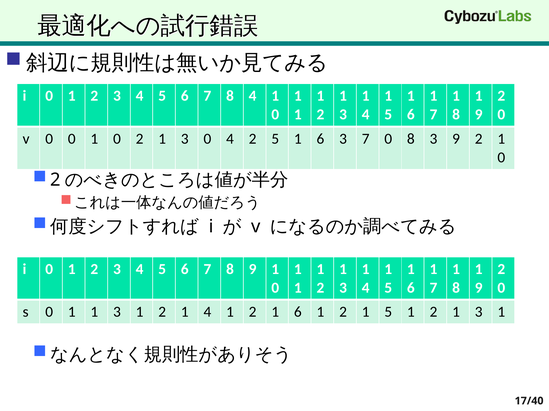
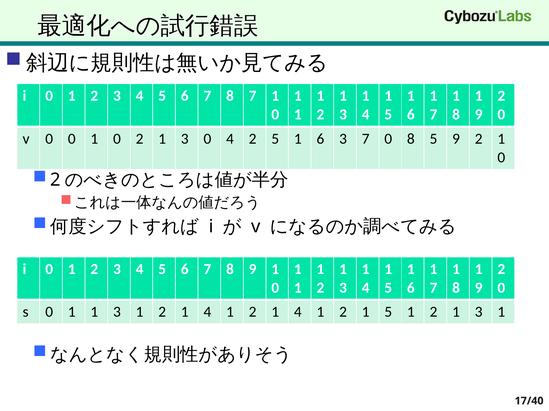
8 4: 4 -> 7
8 3: 3 -> 5
6 at (298, 312): 6 -> 4
